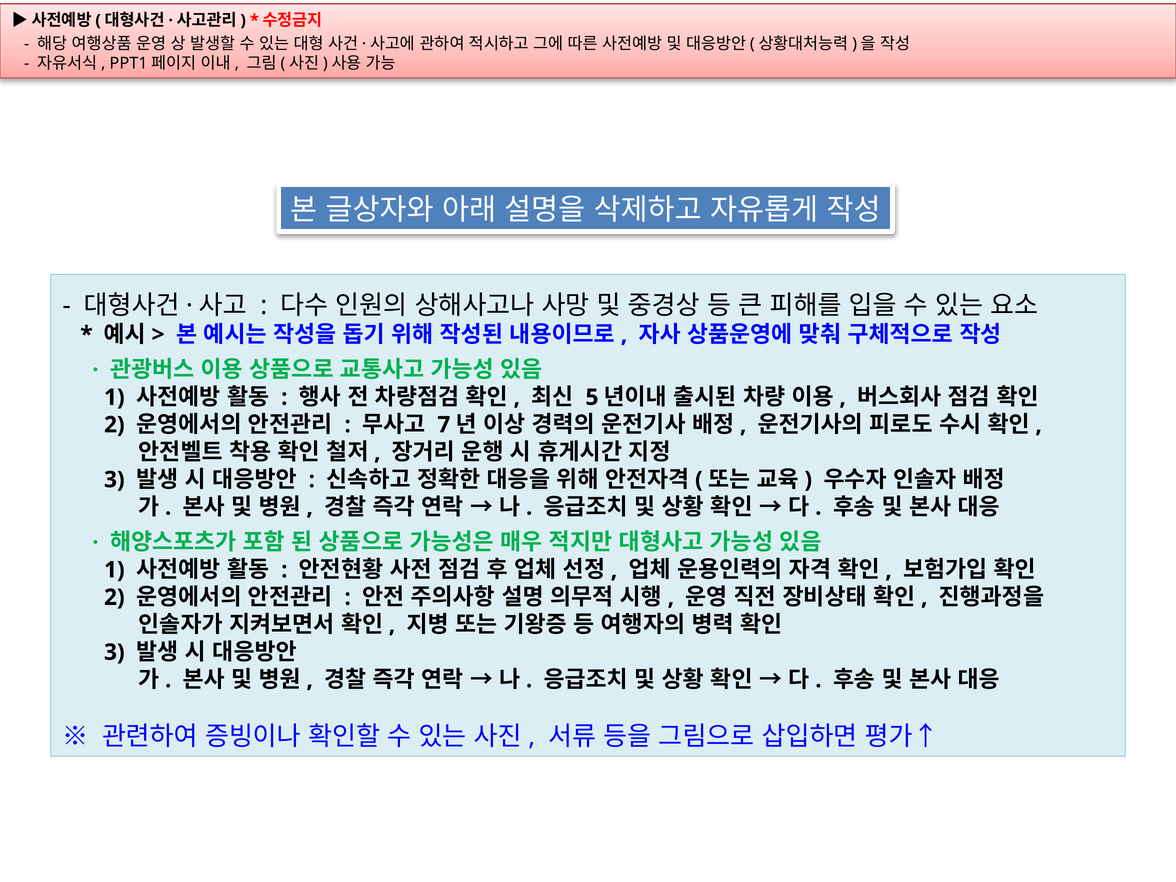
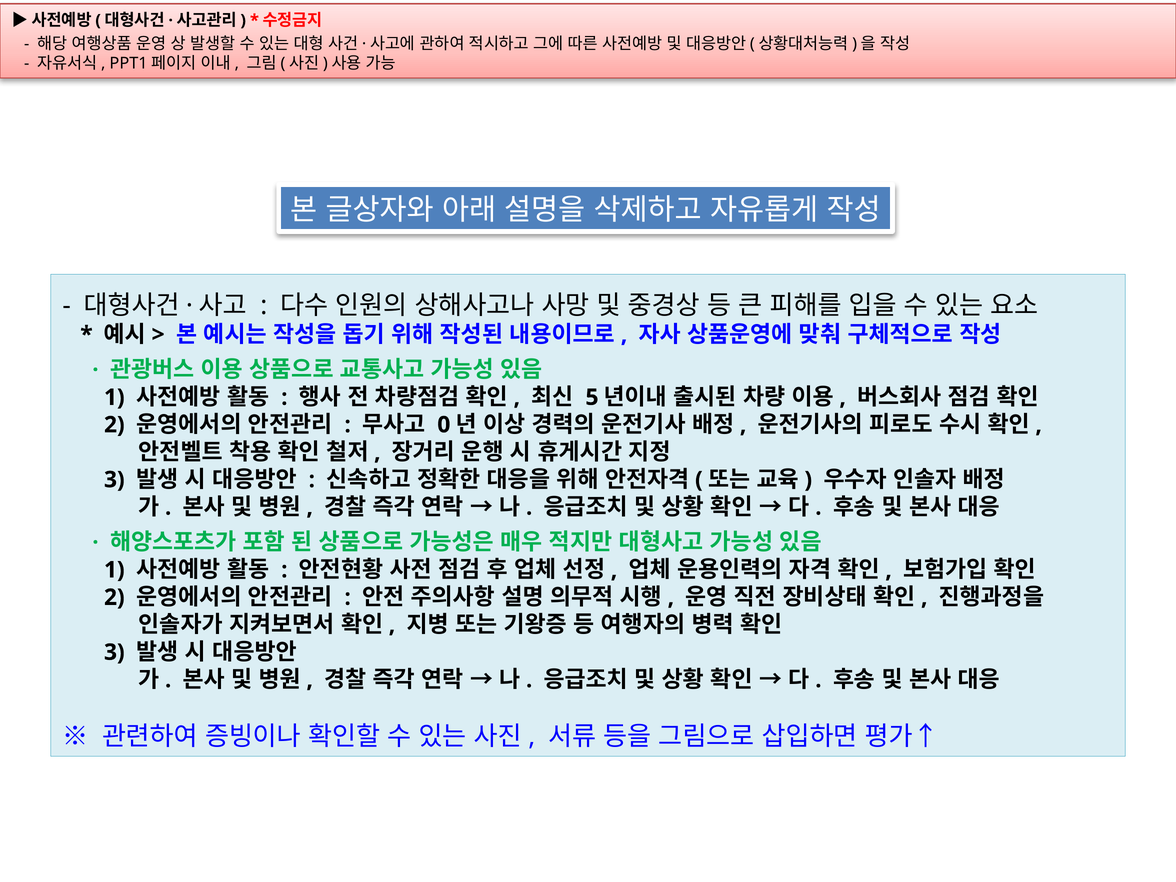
7: 7 -> 0
